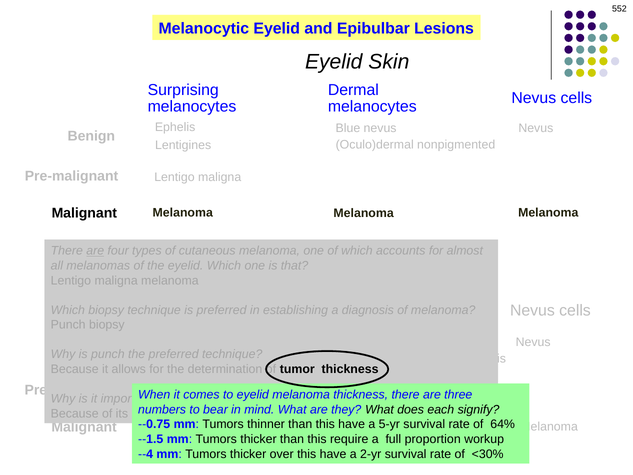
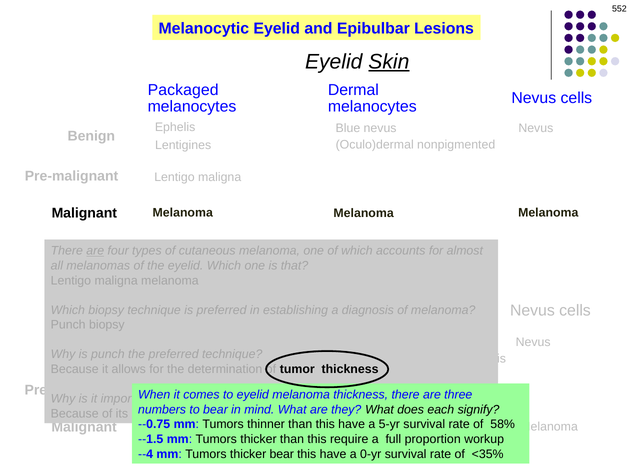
Skin underline: none -> present
Surprising: Surprising -> Packaged
64%: 64% -> 58%
thicker over: over -> bear
2-yr: 2-yr -> 0-yr
<30%: <30% -> <35%
